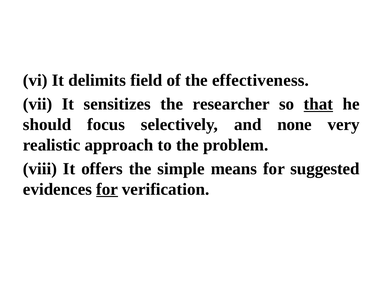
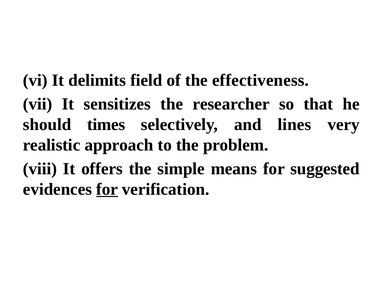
that underline: present -> none
focus: focus -> times
none: none -> lines
